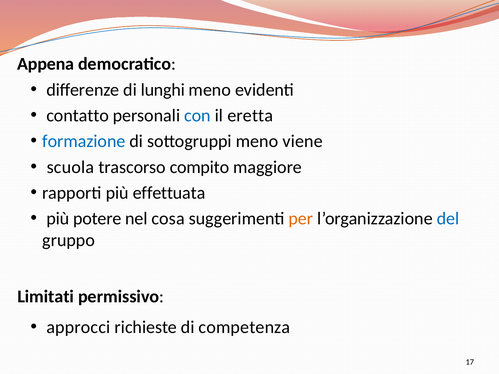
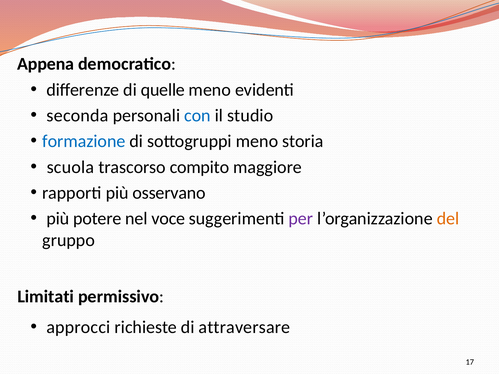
lunghi: lunghi -> quelle
contatto: contatto -> seconda
eretta: eretta -> studio
viene: viene -> storia
effettuata: effettuata -> osservano
cosa: cosa -> voce
per colour: orange -> purple
del colour: blue -> orange
competenza: competenza -> attraversare
